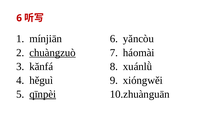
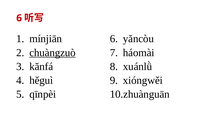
qīnpèi underline: present -> none
